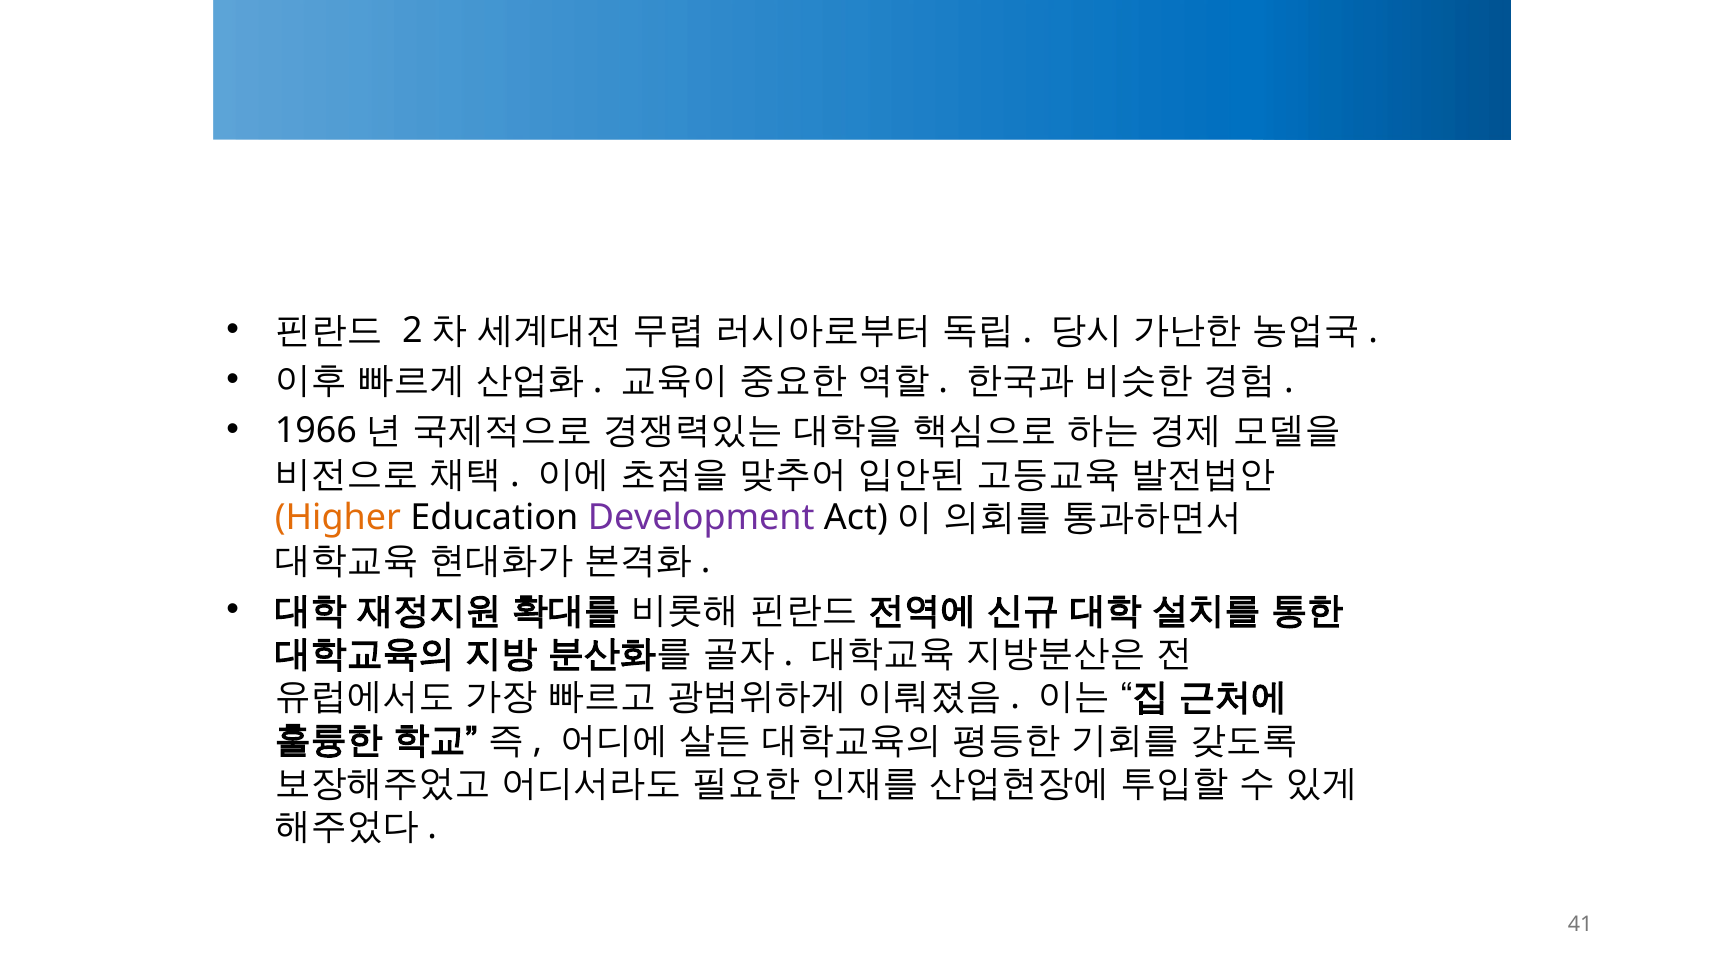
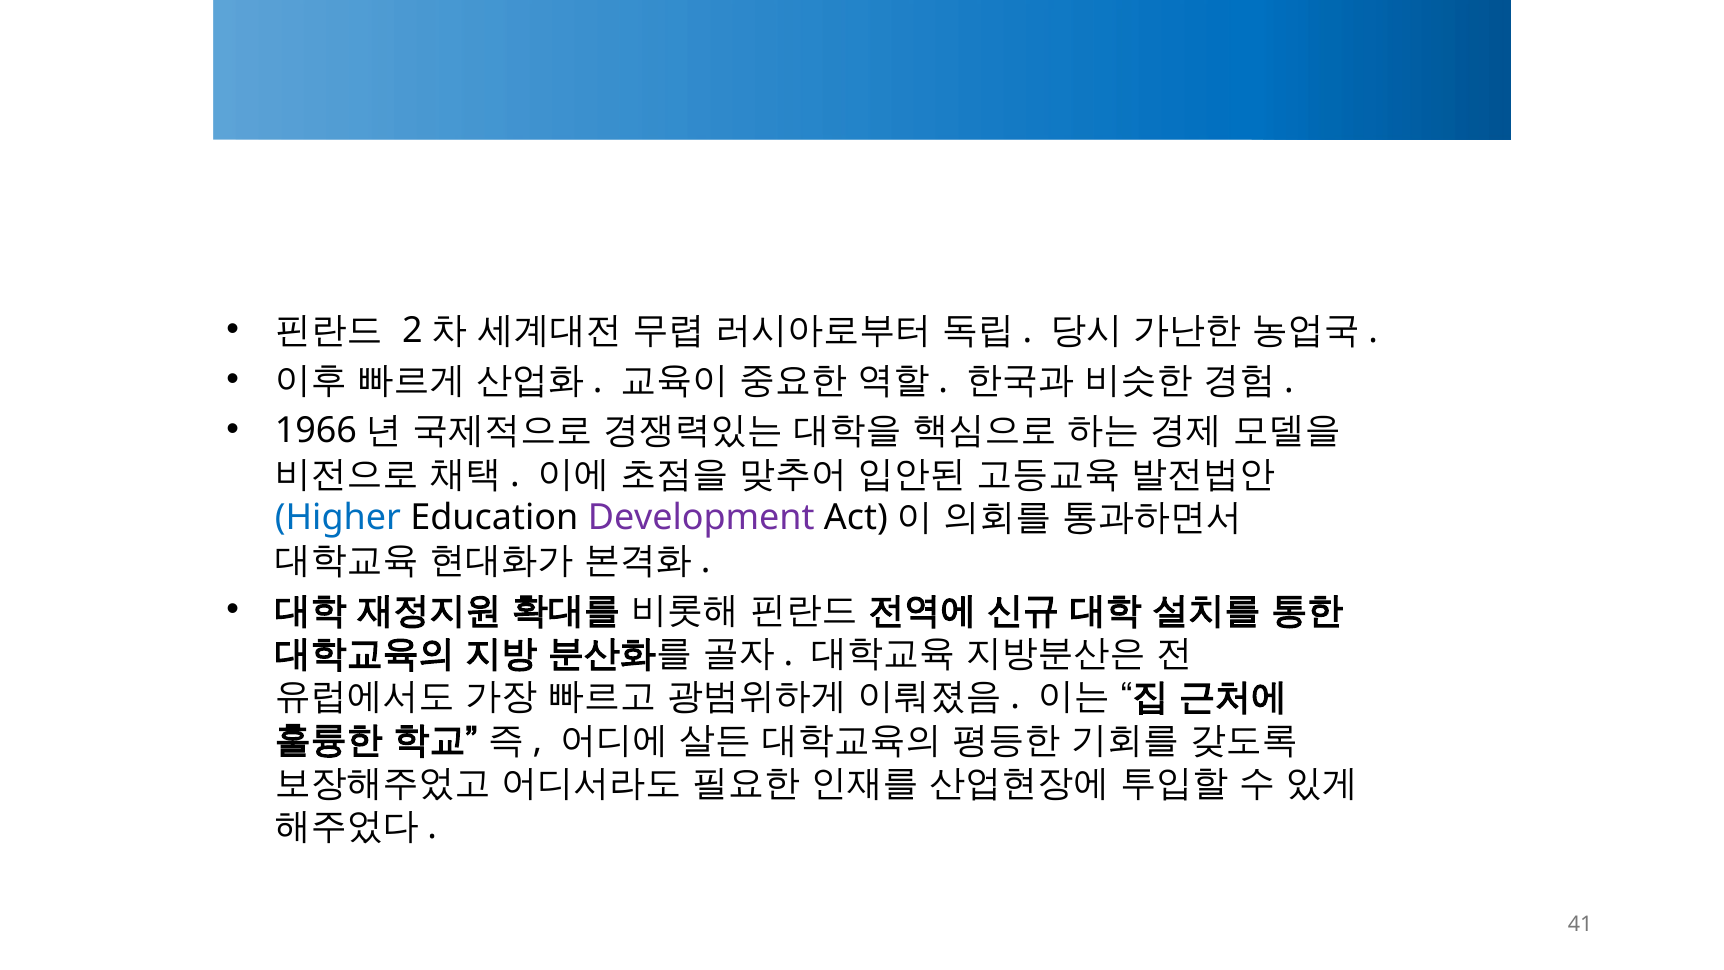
Higher colour: orange -> blue
